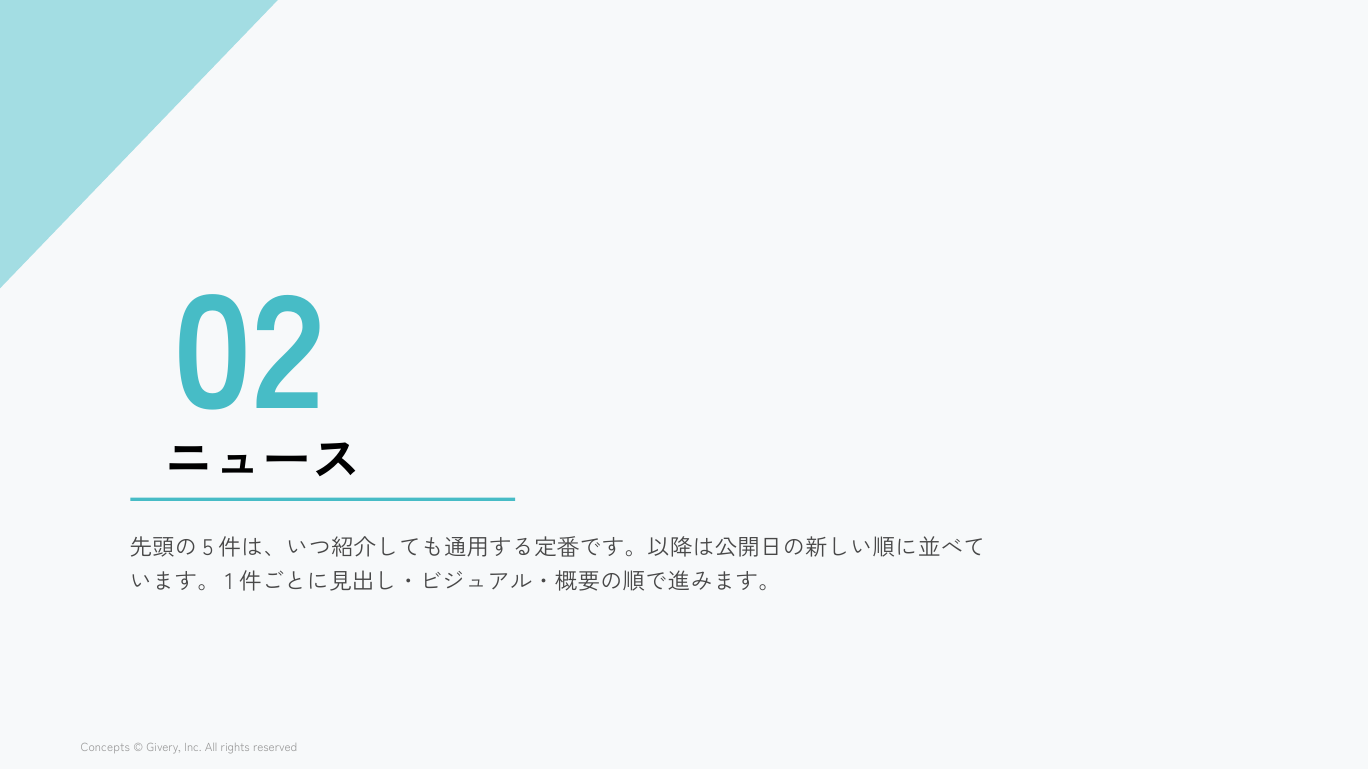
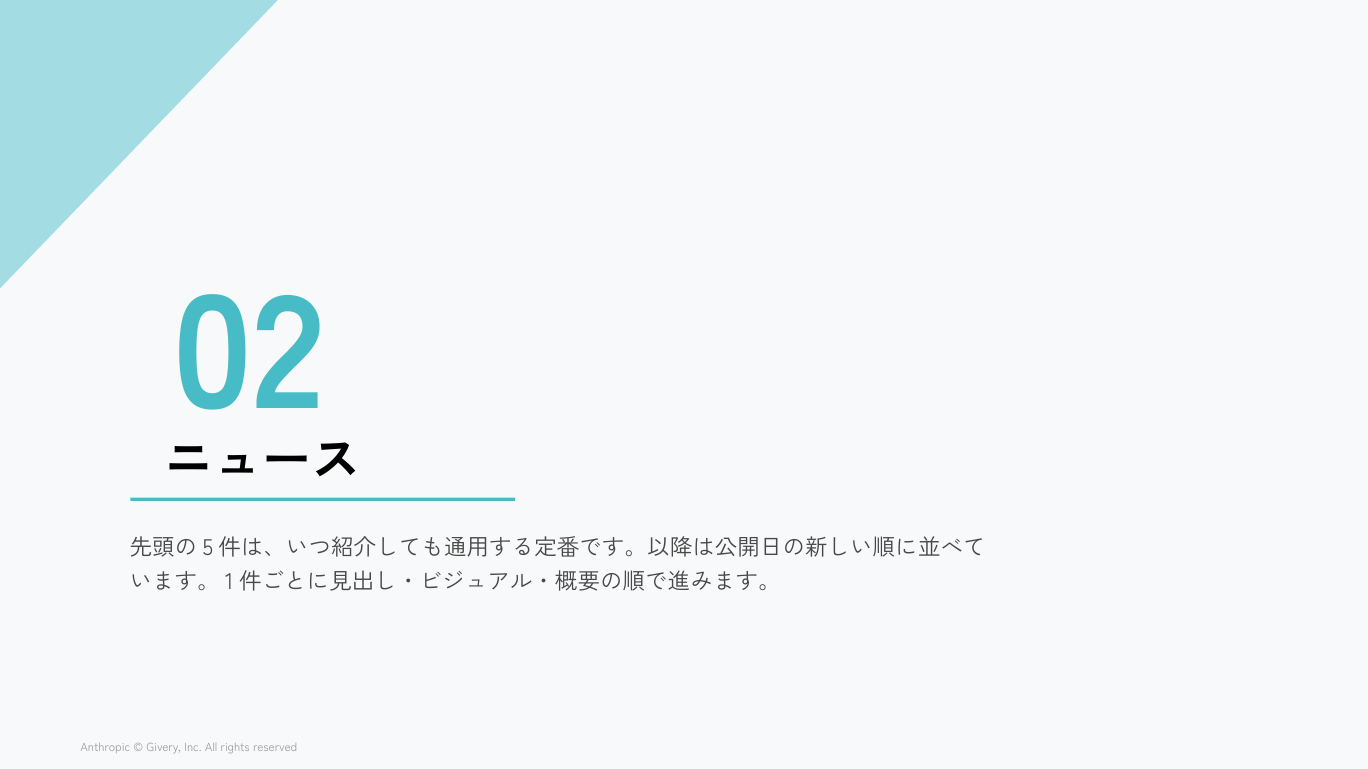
Concepts: Concepts -> Anthropic
